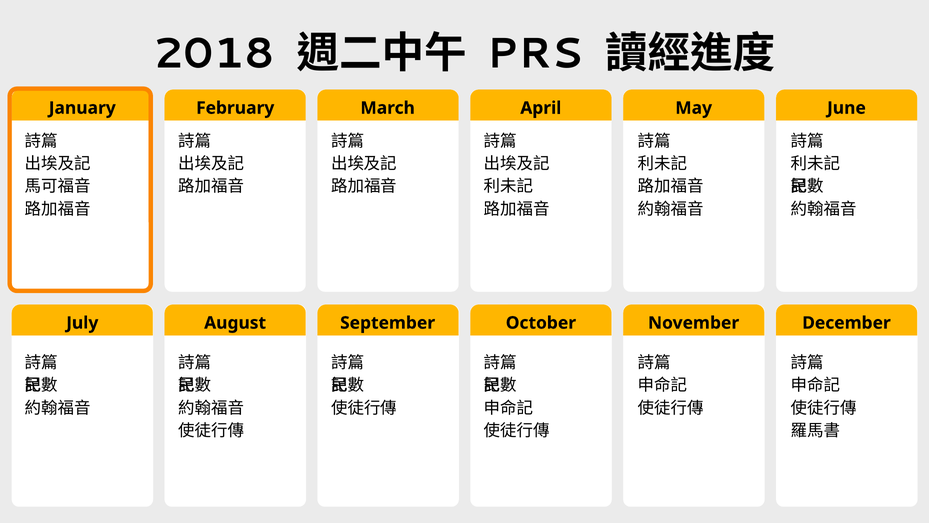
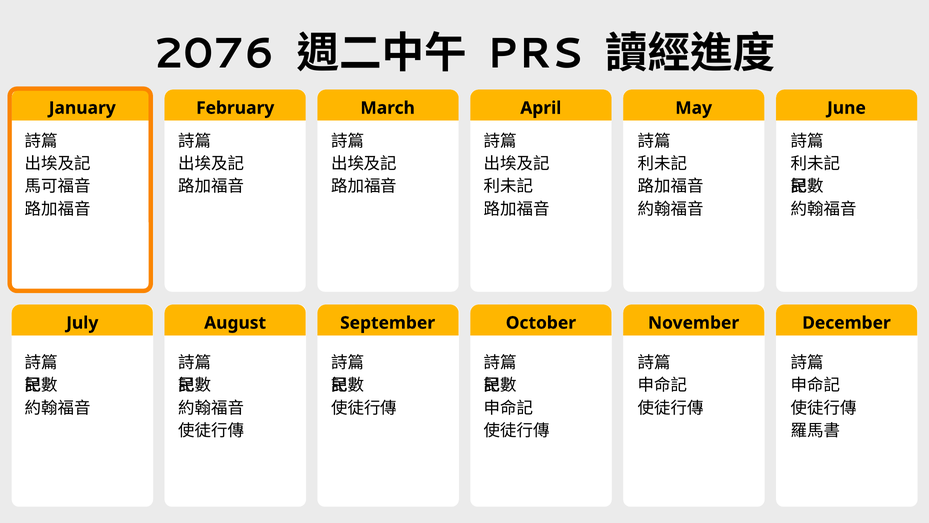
2018: 2018 -> 2076
